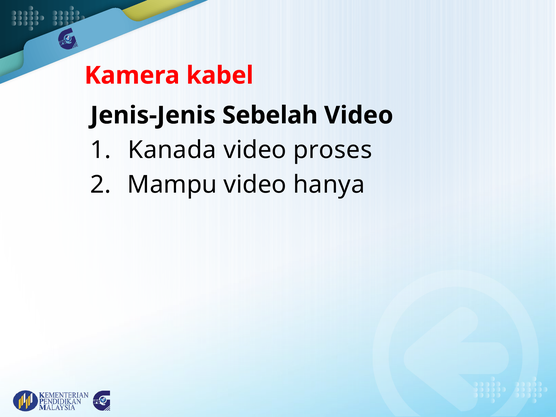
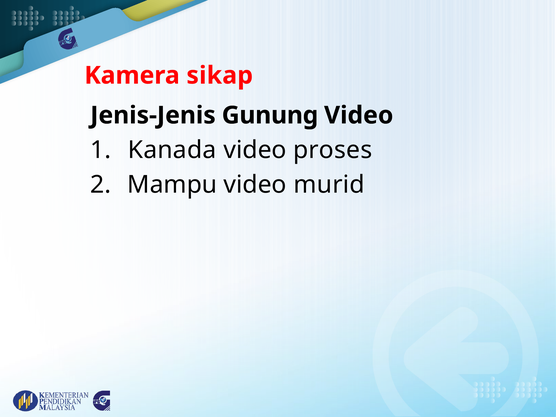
kabel: kabel -> sikap
Sebelah: Sebelah -> Gunung
hanya: hanya -> murid
